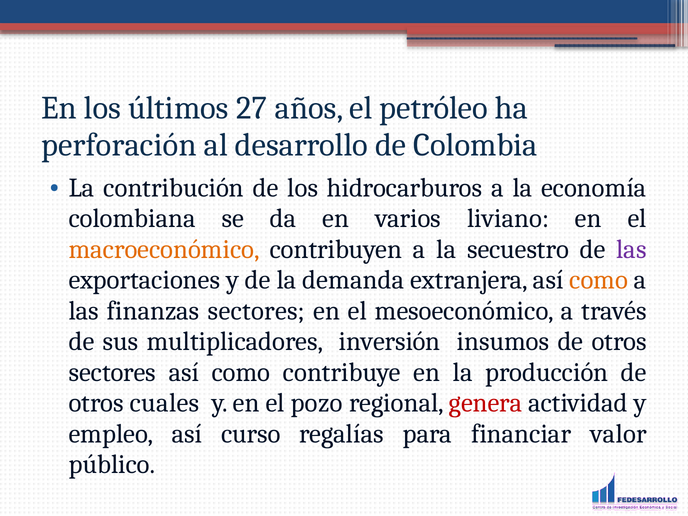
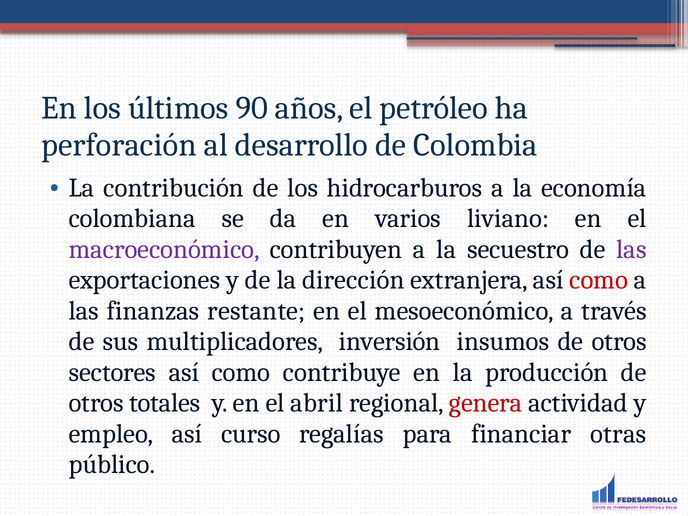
27: 27 -> 90
macroeconómico colour: orange -> purple
demanda: demanda -> dirección
como at (599, 280) colour: orange -> red
finanzas sectores: sectores -> restante
cuales: cuales -> totales
pozo: pozo -> abril
valor: valor -> otras
